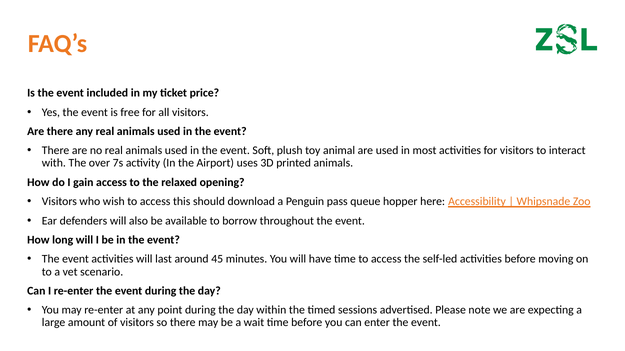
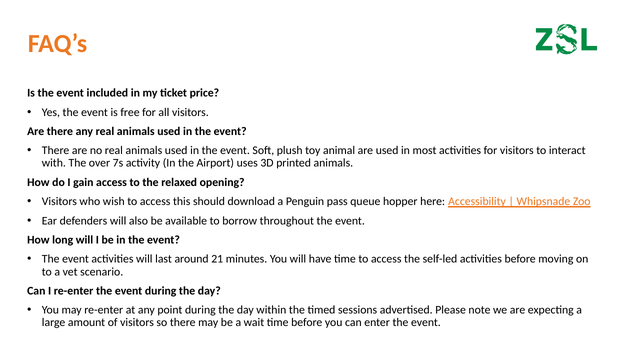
45: 45 -> 21
